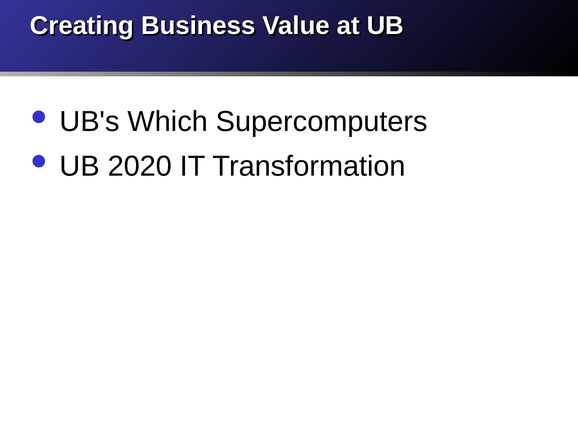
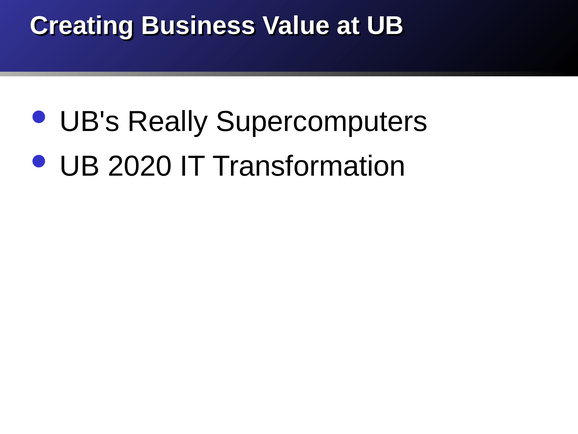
Which: Which -> Really
